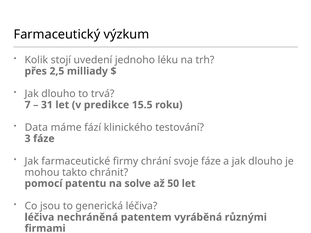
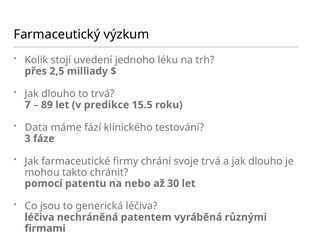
31: 31 -> 89
svoje fáze: fáze -> trvá
solve: solve -> nebo
50: 50 -> 30
